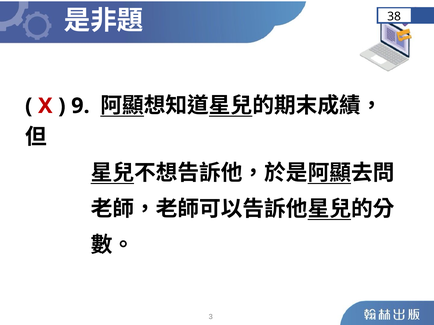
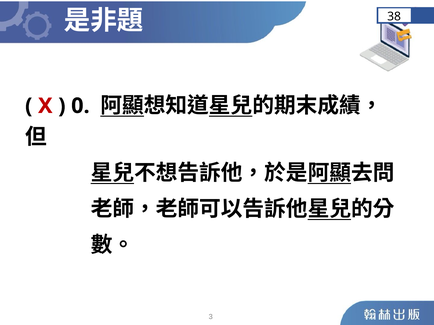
9: 9 -> 0
